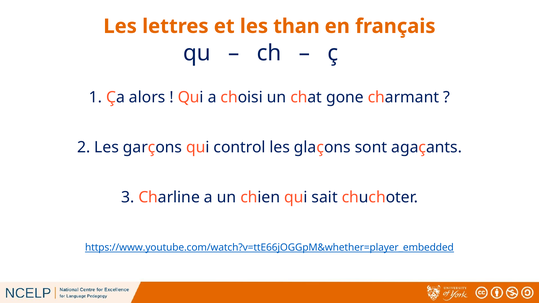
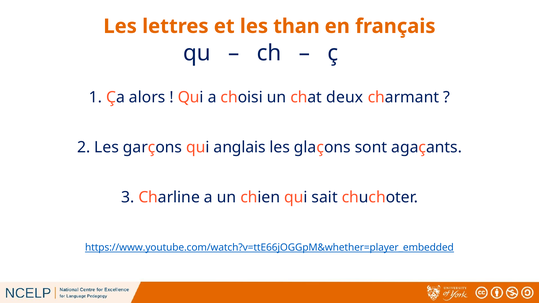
gone: gone -> deux
control: control -> anglais
